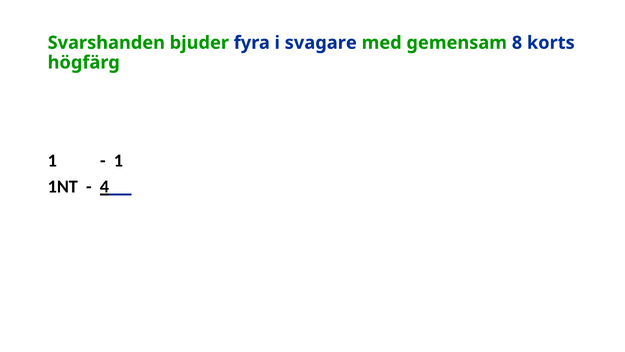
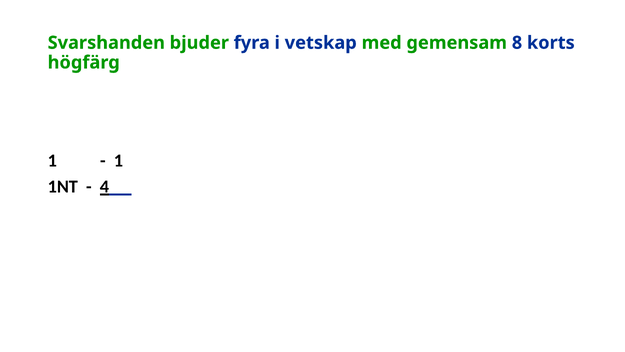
svagare: svagare -> vetskap
